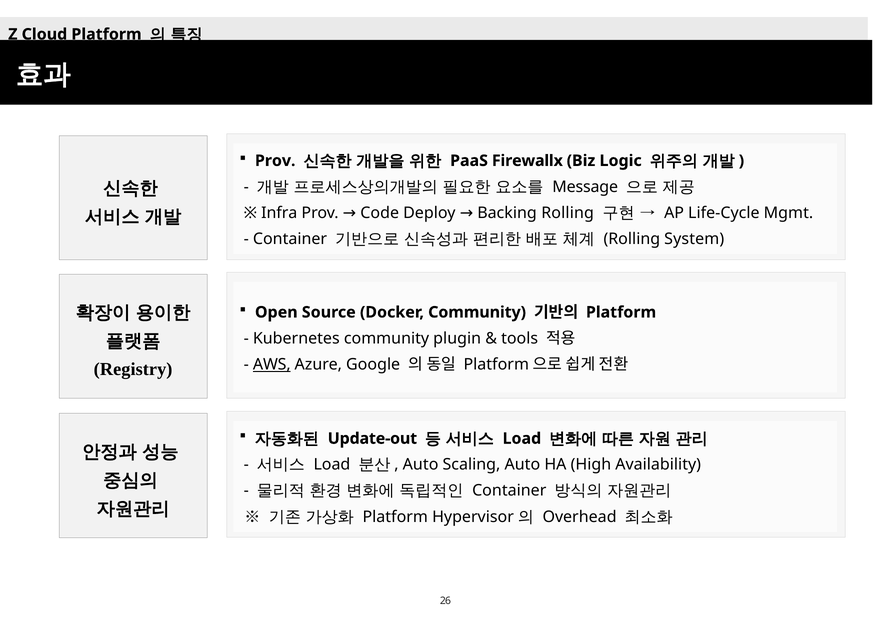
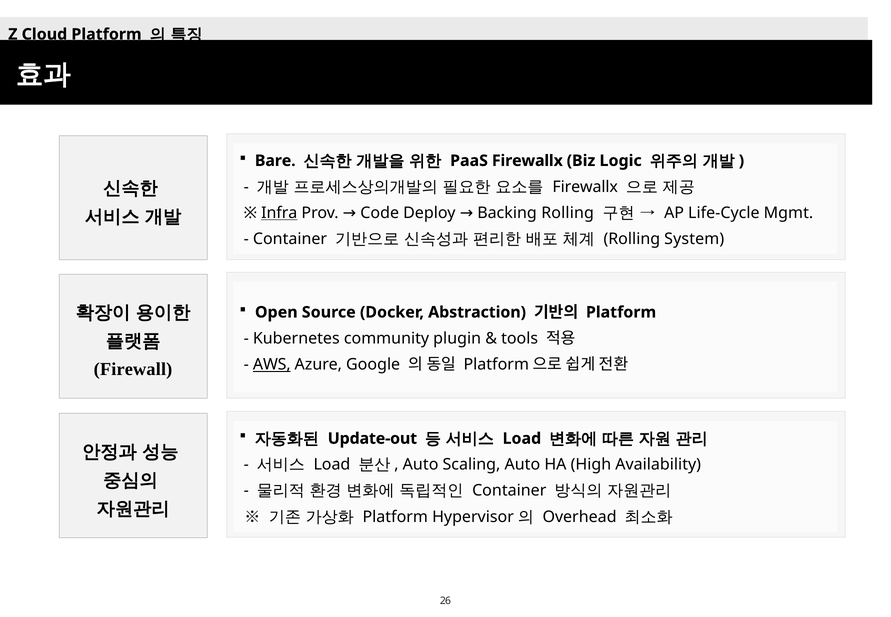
Prov at (275, 161): Prov -> Bare
Message at (585, 187): Message -> Firewallx
Infra underline: none -> present
Docker Community: Community -> Abstraction
Registry: Registry -> Firewall
